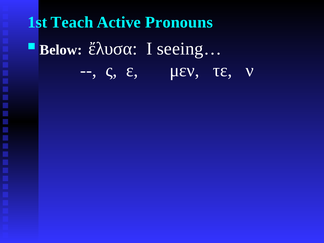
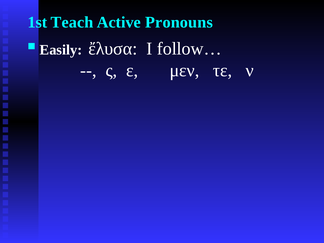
Below: Below -> Easily
seeing…: seeing… -> follow…
